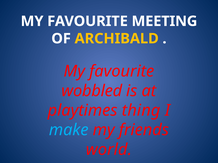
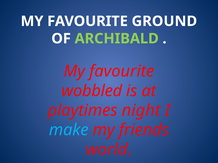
MEETING: MEETING -> GROUND
ARCHIBALD colour: yellow -> light green
thing: thing -> night
